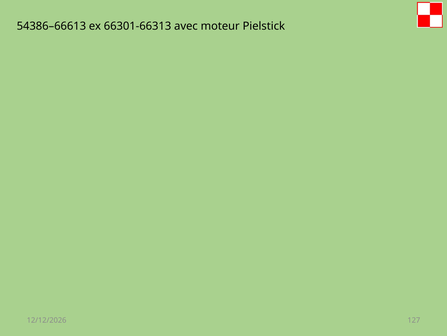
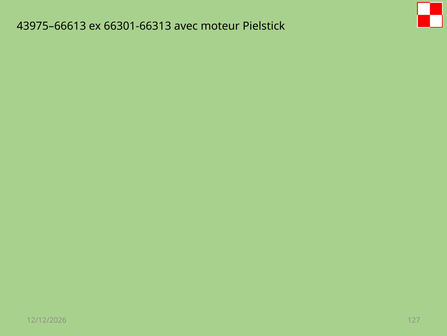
54386–66613: 54386–66613 -> 43975–66613
